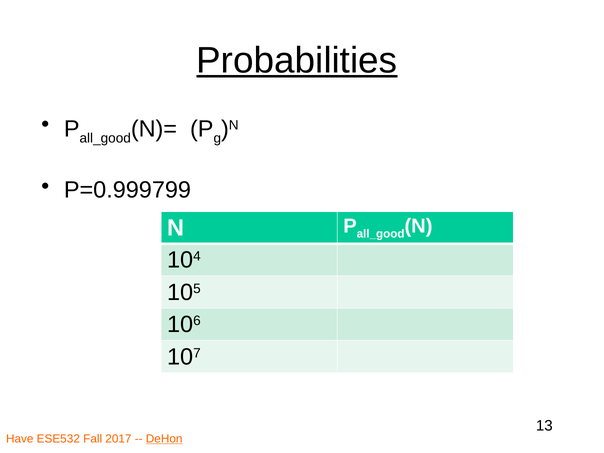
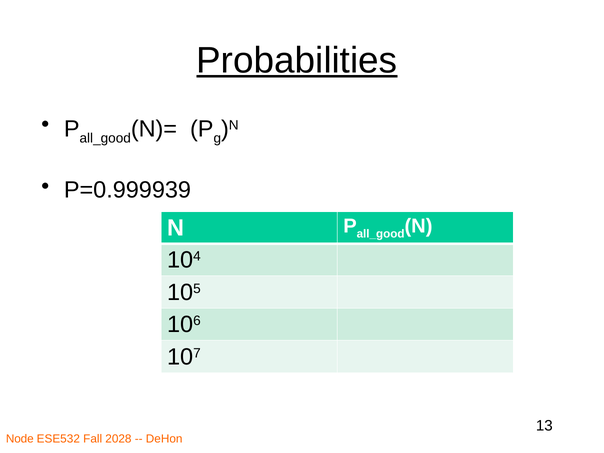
P=0.999799: P=0.999799 -> P=0.999939
Have: Have -> Node
2017: 2017 -> 2028
DeHon underline: present -> none
